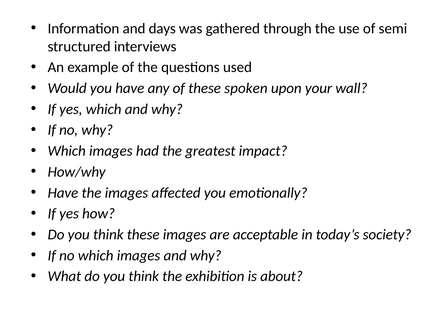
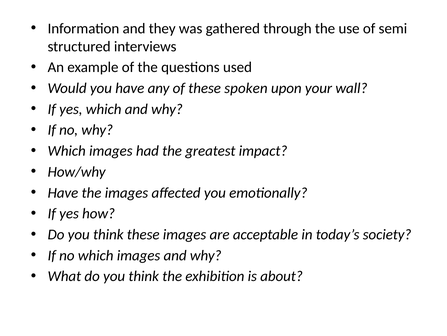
days: days -> they
